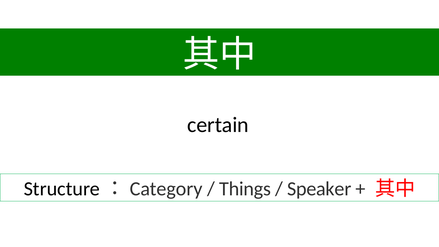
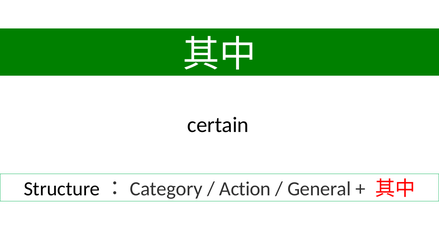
Things: Things -> Action
Speaker: Speaker -> General
